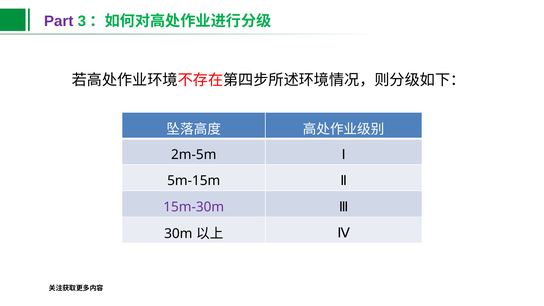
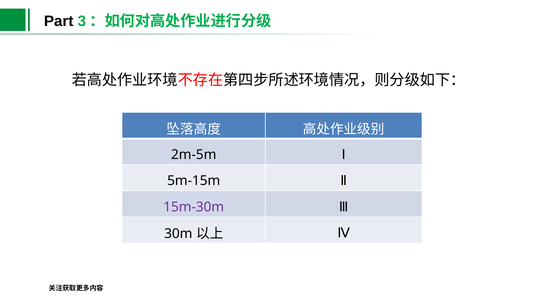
Part colour: purple -> black
